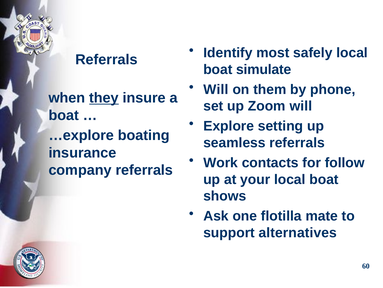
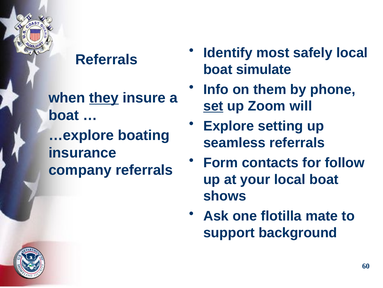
Will at (216, 89): Will -> Info
set underline: none -> present
Work: Work -> Form
alternatives: alternatives -> background
